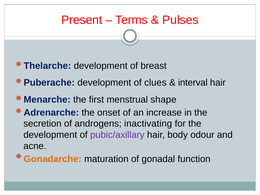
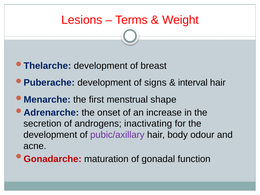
Present: Present -> Lesions
Pulses: Pulses -> Weight
clues: clues -> signs
Gonadarche colour: orange -> red
